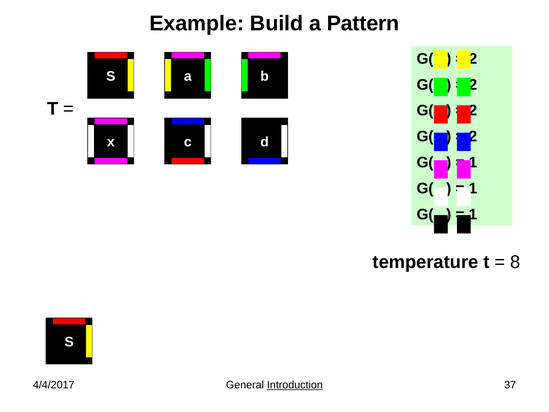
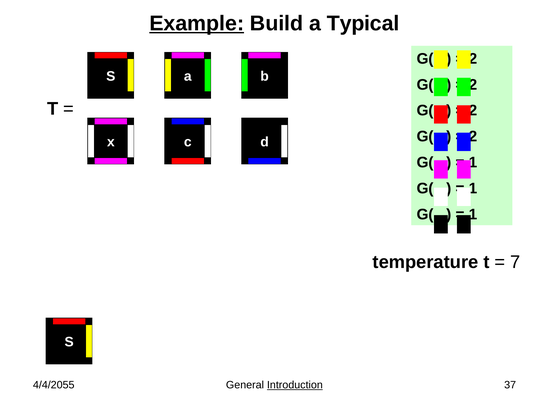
Example underline: none -> present
Pattern: Pattern -> Typical
8: 8 -> 7
4/4/2017: 4/4/2017 -> 4/4/2055
